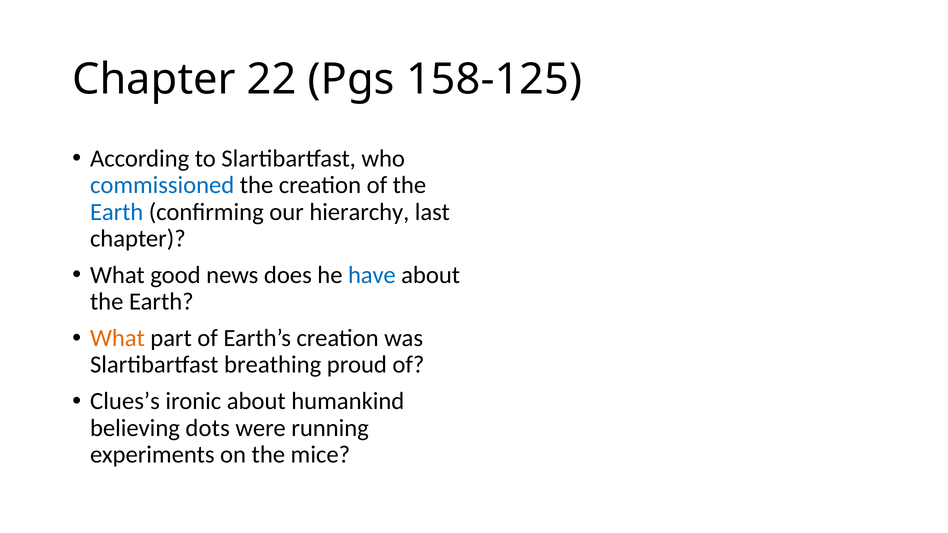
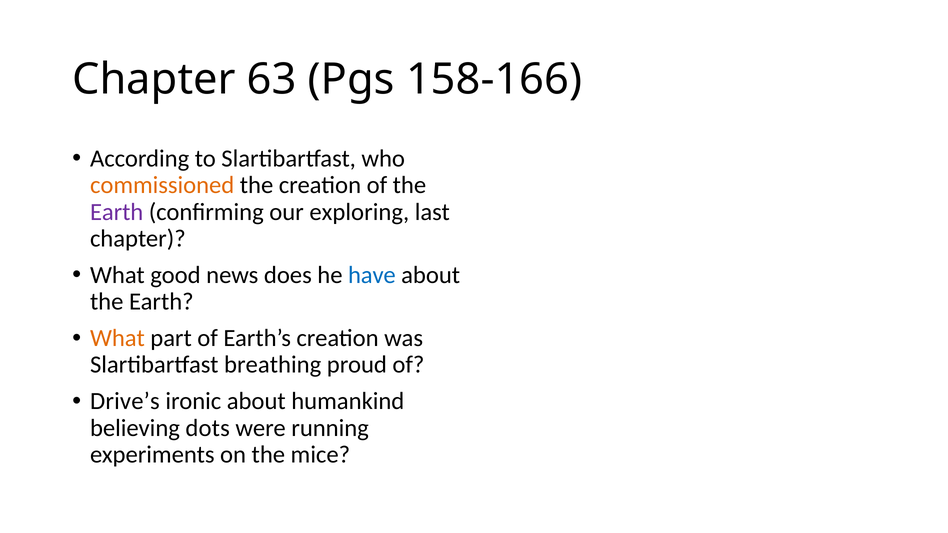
22: 22 -> 63
158-125: 158-125 -> 158-166
commissioned colour: blue -> orange
Earth at (117, 212) colour: blue -> purple
hierarchy: hierarchy -> exploring
Clues’s: Clues’s -> Drive’s
